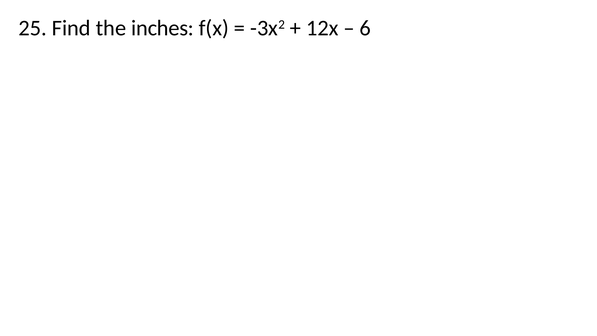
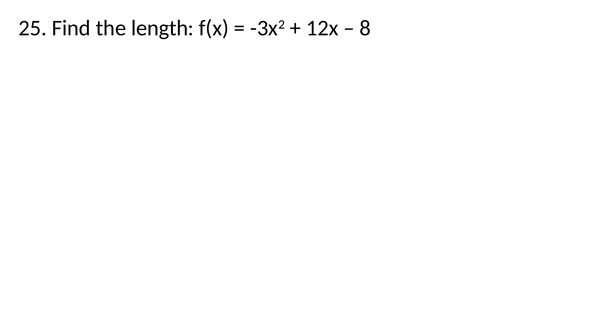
inches: inches -> length
6: 6 -> 8
